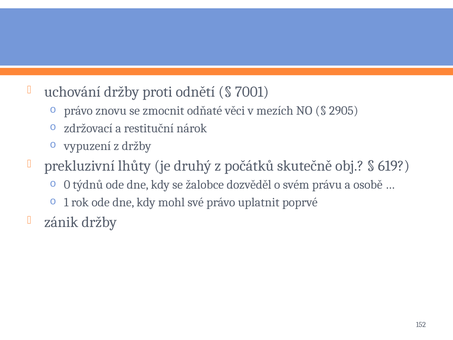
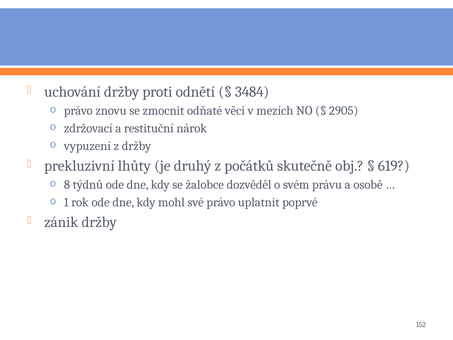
7001: 7001 -> 3484
0: 0 -> 8
